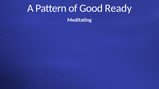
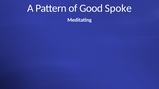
Ready: Ready -> Spoke
